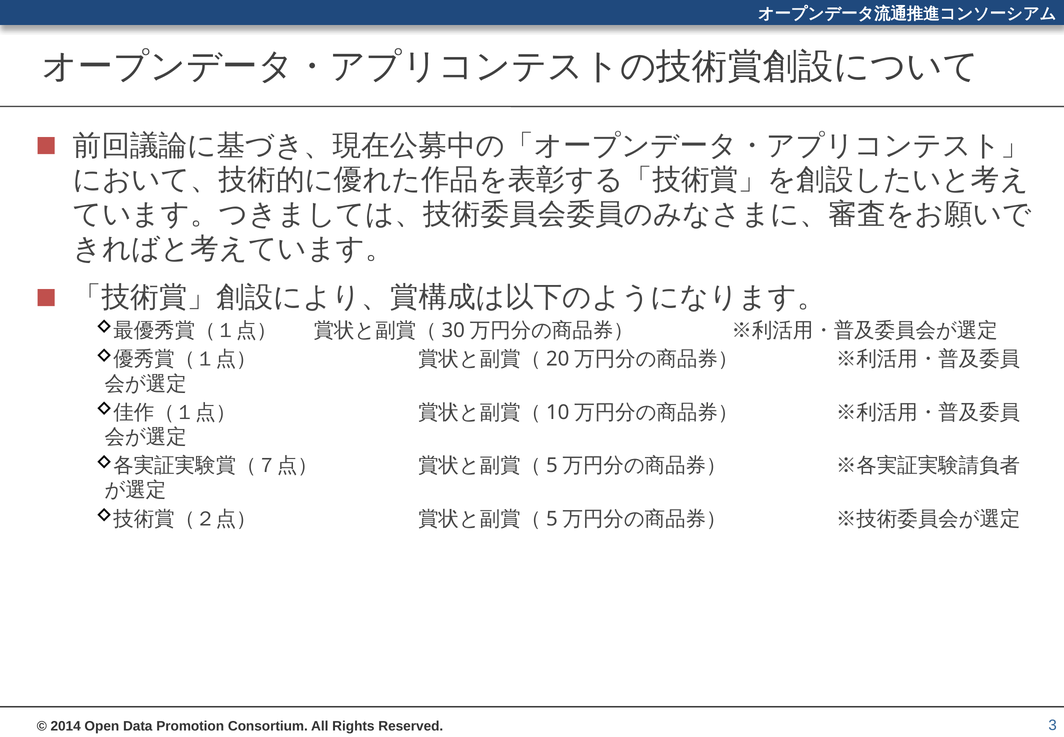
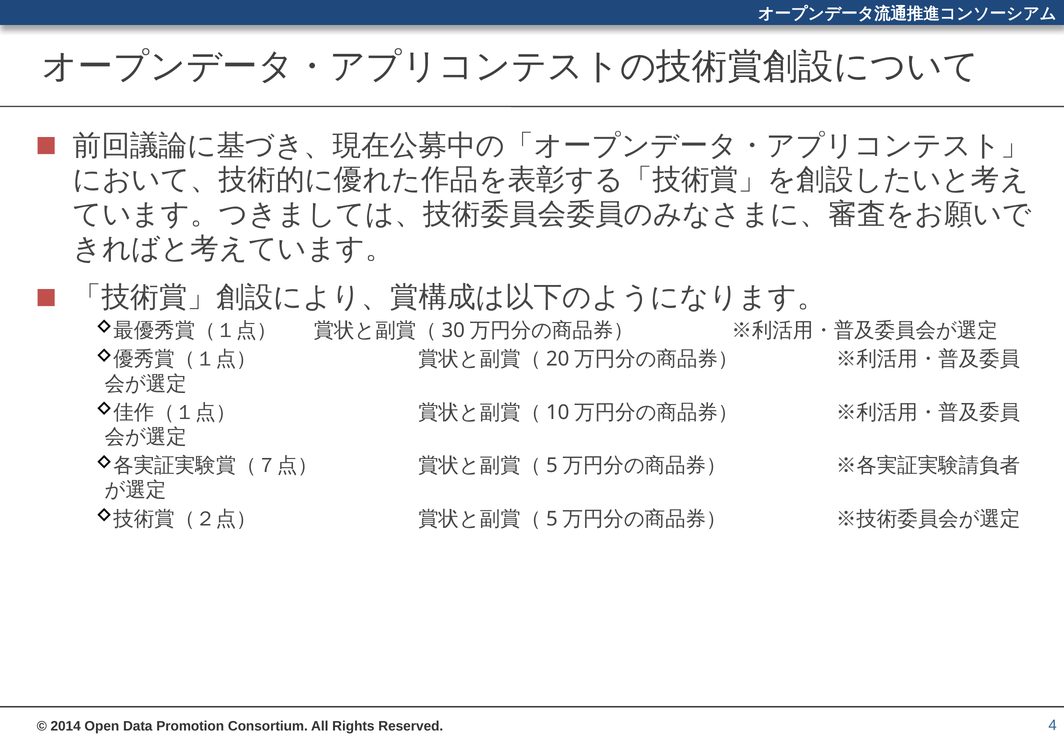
3: 3 -> 4
